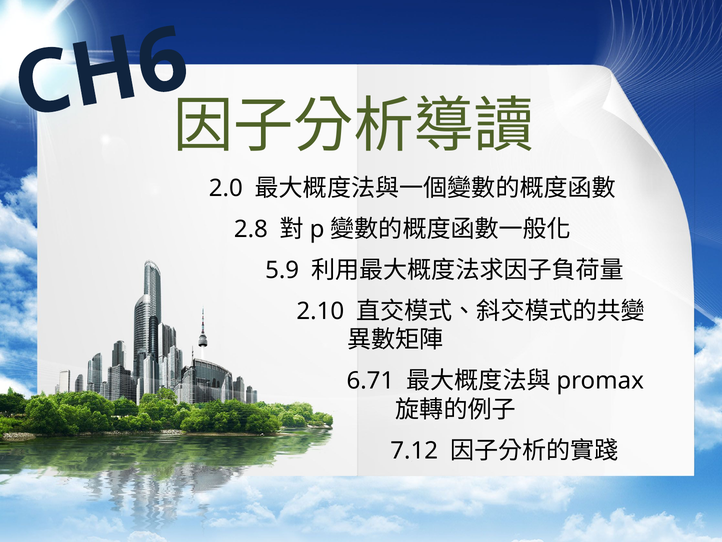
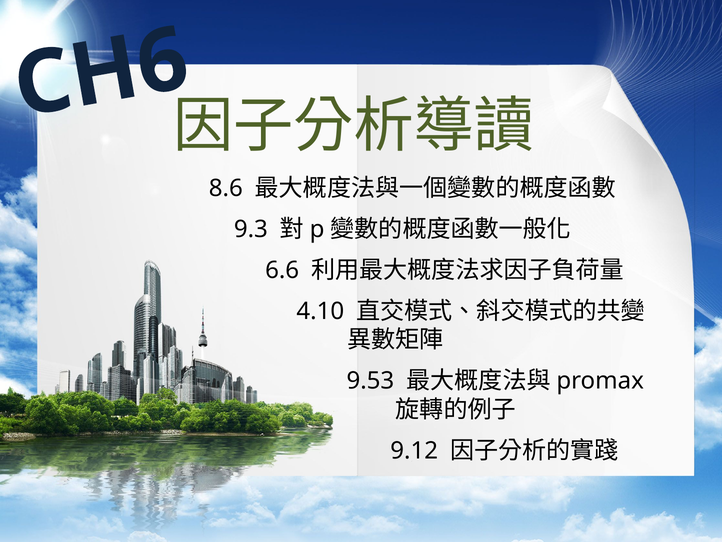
2.0: 2.0 -> 8.6
2.8: 2.8 -> 9.3
5.9: 5.9 -> 6.6
2.10: 2.10 -> 4.10
6.71: 6.71 -> 9.53
7.12: 7.12 -> 9.12
